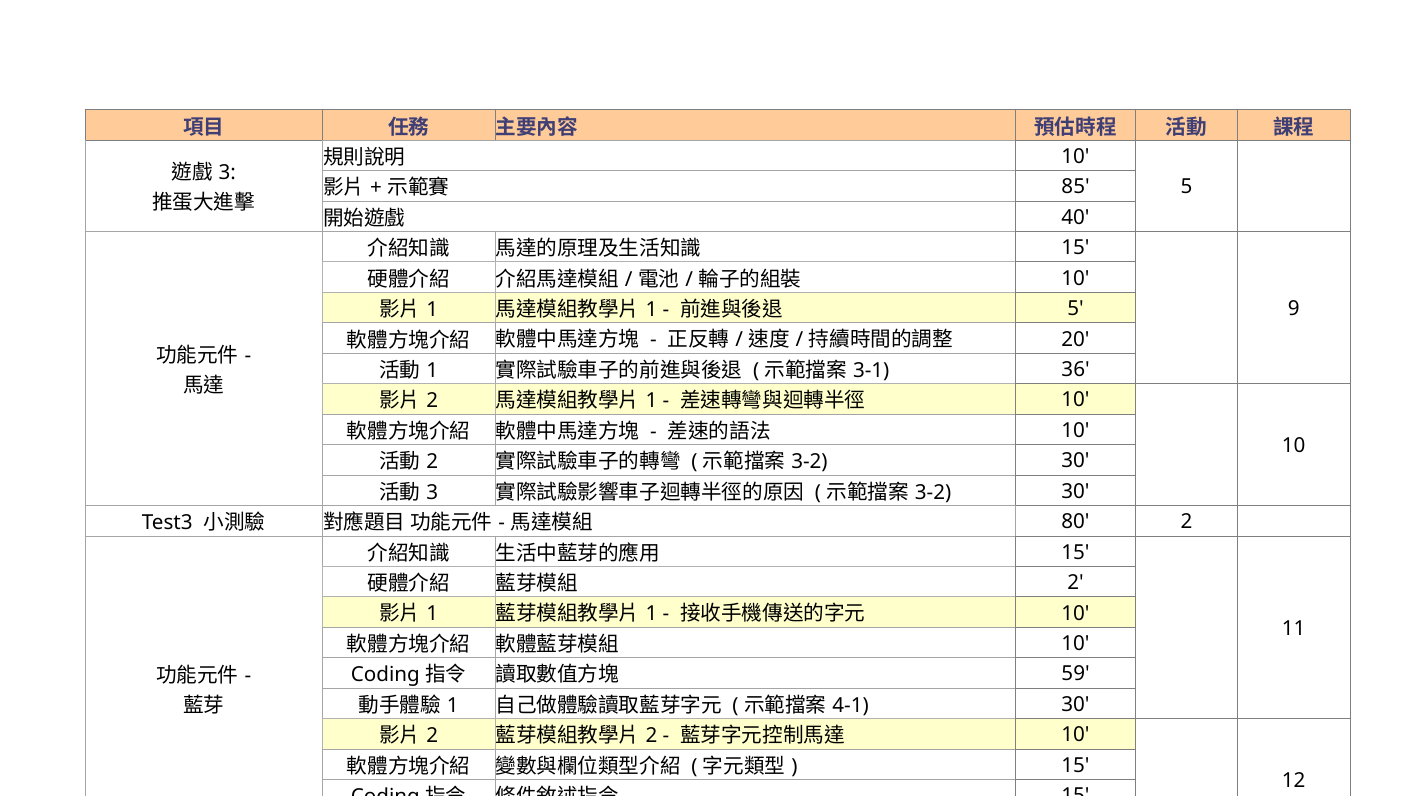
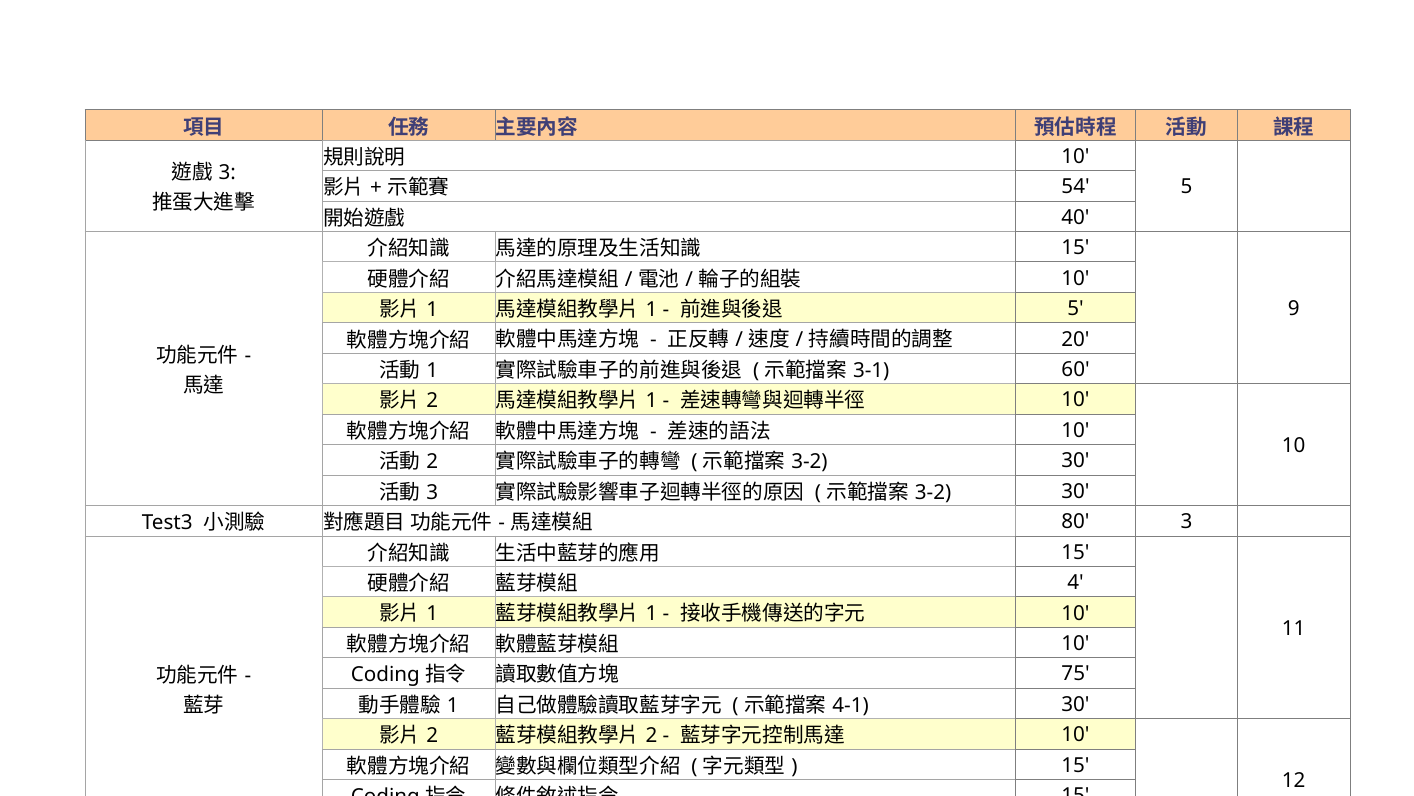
85: 85 -> 54
36: 36 -> 60
80 2: 2 -> 3
2 at (1076, 582): 2 -> 4
59: 59 -> 75
